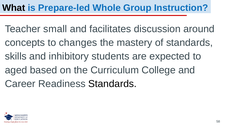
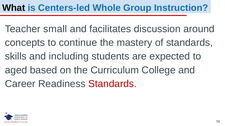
Prepare-led: Prepare-led -> Centers-led
changes: changes -> continue
inhibitory: inhibitory -> including
Standards at (112, 84) colour: black -> red
